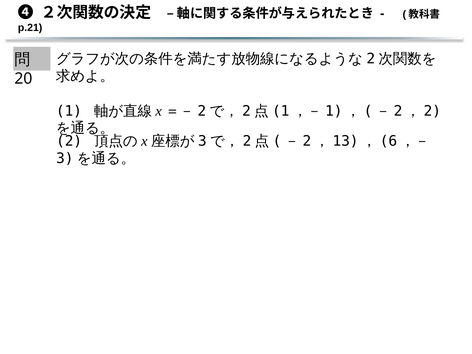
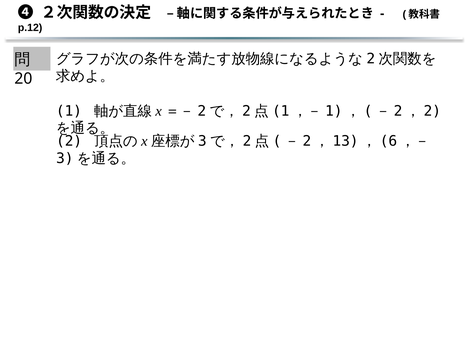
p.21: p.21 -> p.12
